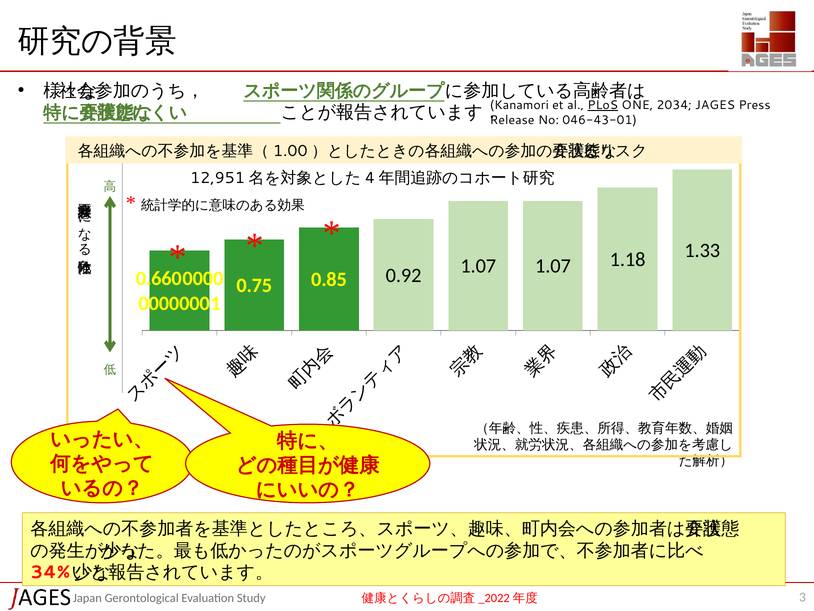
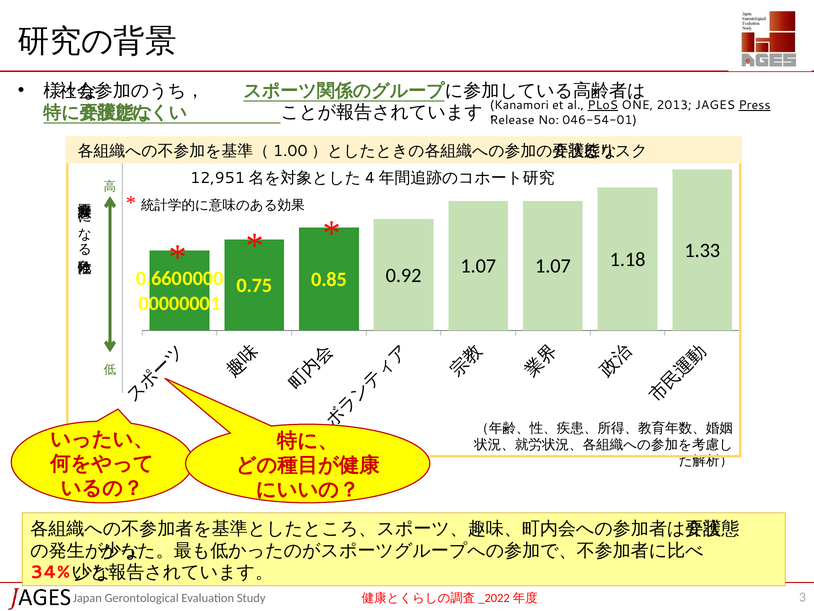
2034: 2034 -> 2013
Press underline: none -> present
046-43-01: 046-43-01 -> 046-54-01
